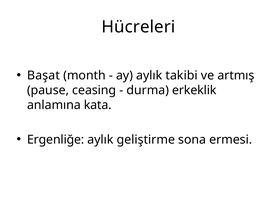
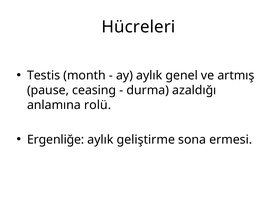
Başat: Başat -> Testis
takibi: takibi -> genel
erkeklik: erkeklik -> azaldığı
kata: kata -> rolü
